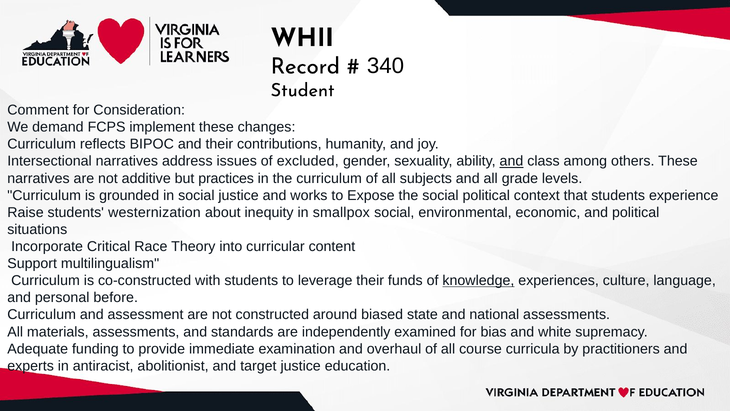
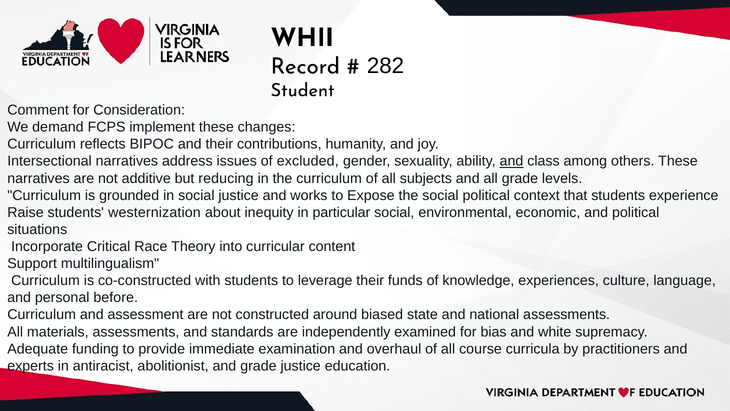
340: 340 -> 282
practices: practices -> reducing
smallpox: smallpox -> particular
knowledge underline: present -> none
and target: target -> grade
